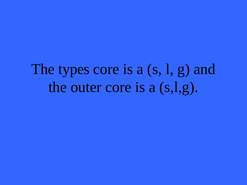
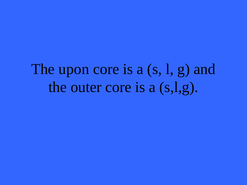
types: types -> upon
